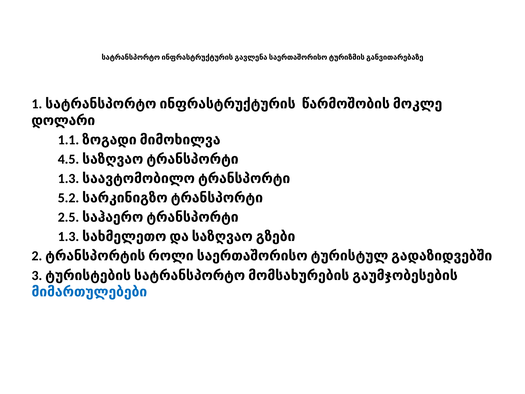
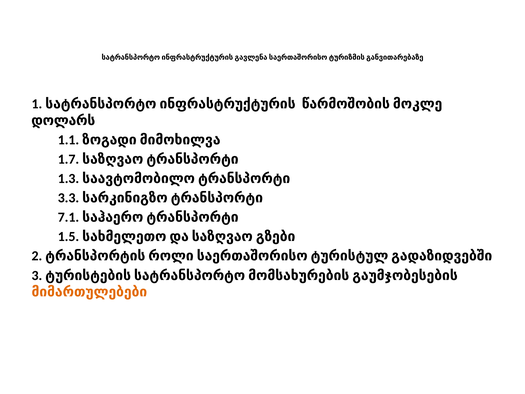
დოლარი: დოლარი -> დოლარს
4.5: 4.5 -> 1.7
5.2: 5.2 -> 3.3
2.5: 2.5 -> 7.1
1.3 at (68, 237): 1.3 -> 1.5
მიმართულებები colour: blue -> orange
